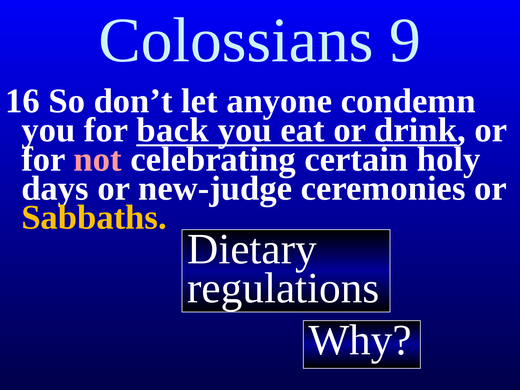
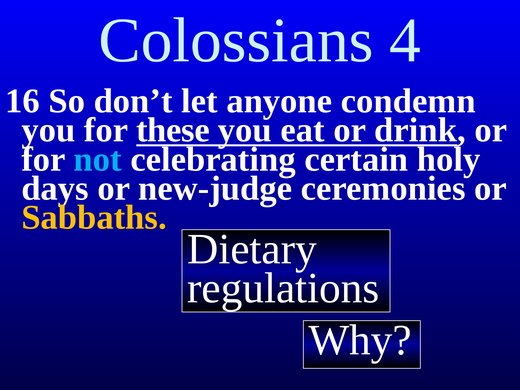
9: 9 -> 4
back: back -> these
not colour: pink -> light blue
